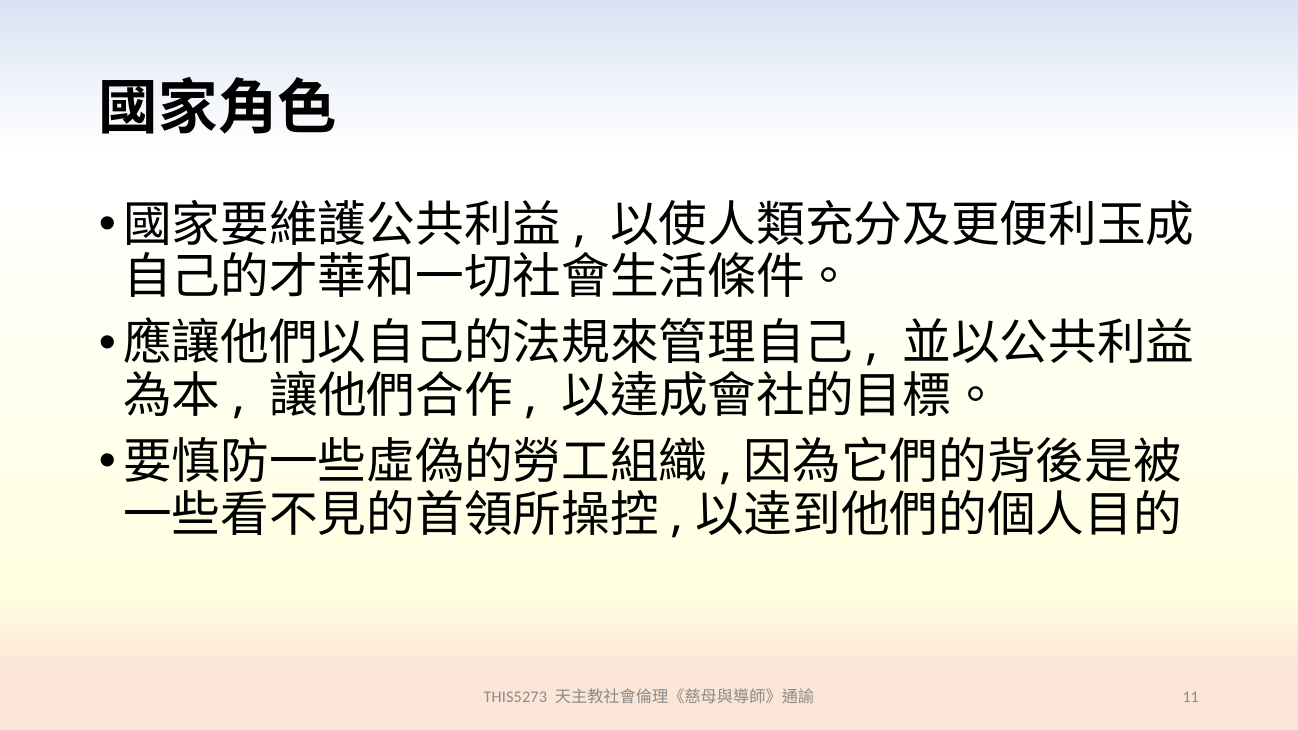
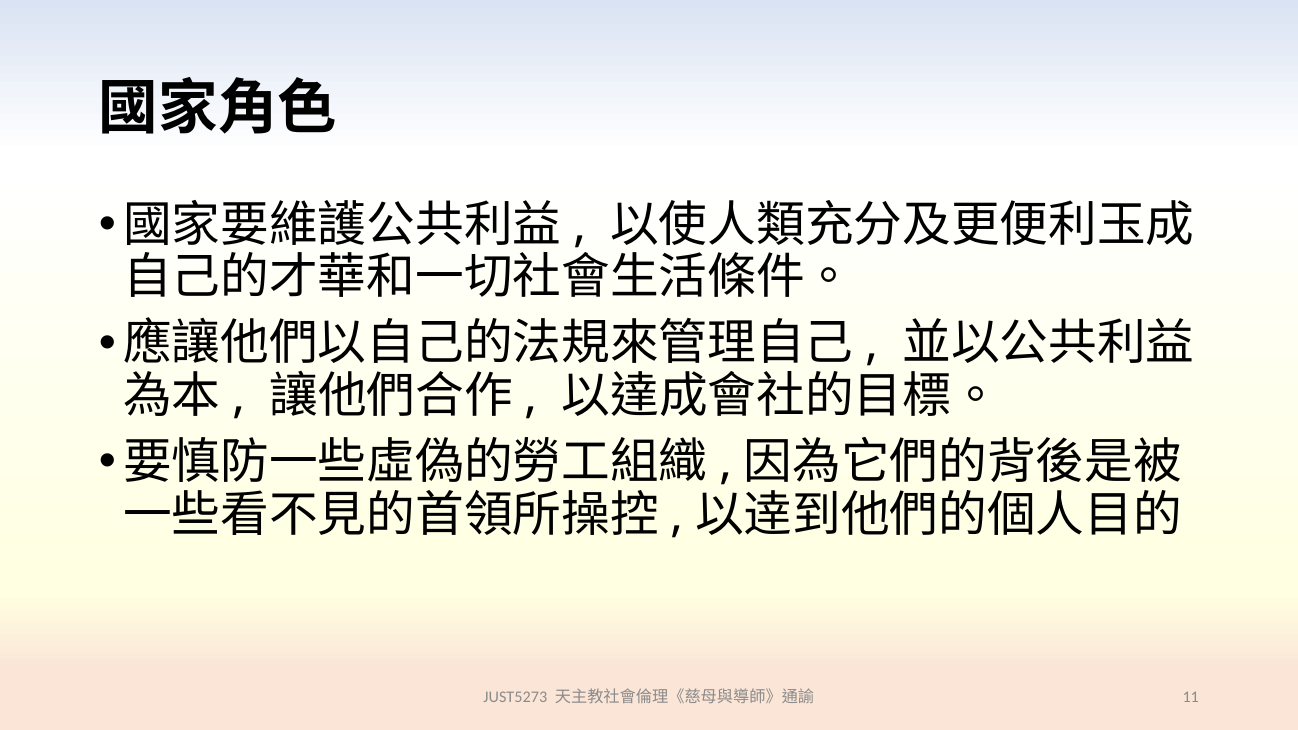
THIS5273: THIS5273 -> JUST5273
